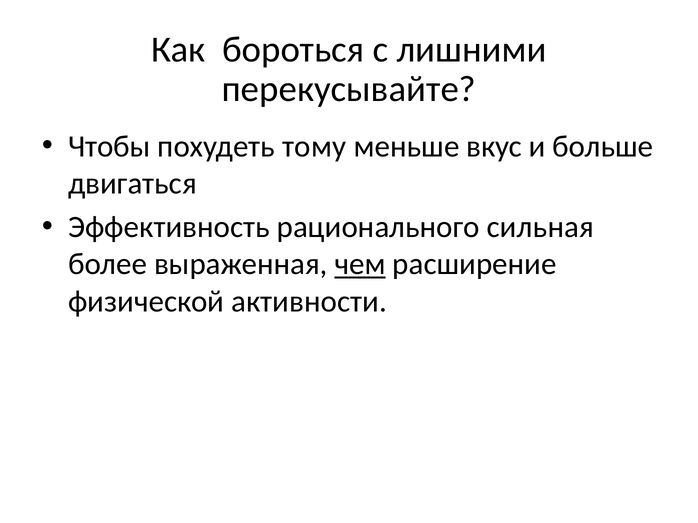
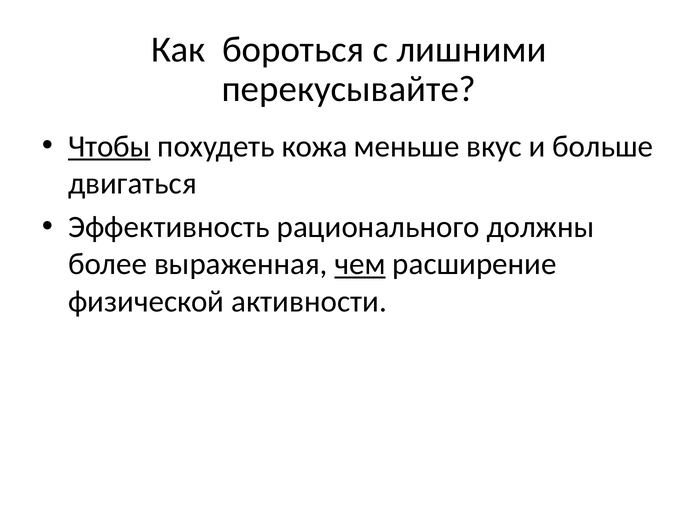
Чтобы underline: none -> present
тому: тому -> кожа
сильная: сильная -> должны
